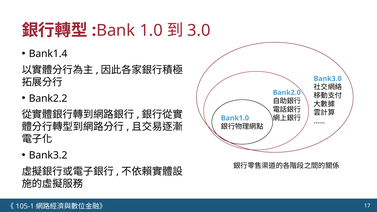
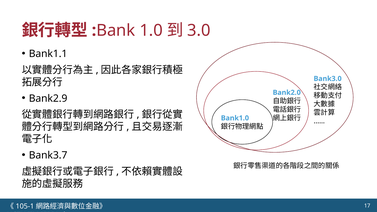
Bank1.4: Bank1.4 -> Bank1.1
Bank2.2: Bank2.2 -> Bank2.9
Bank3.2: Bank3.2 -> Bank3.7
